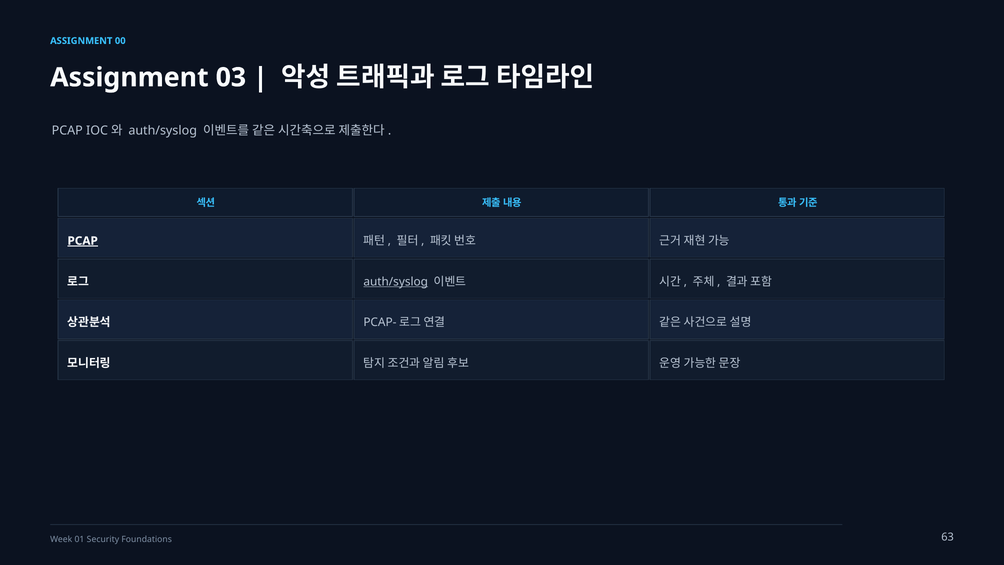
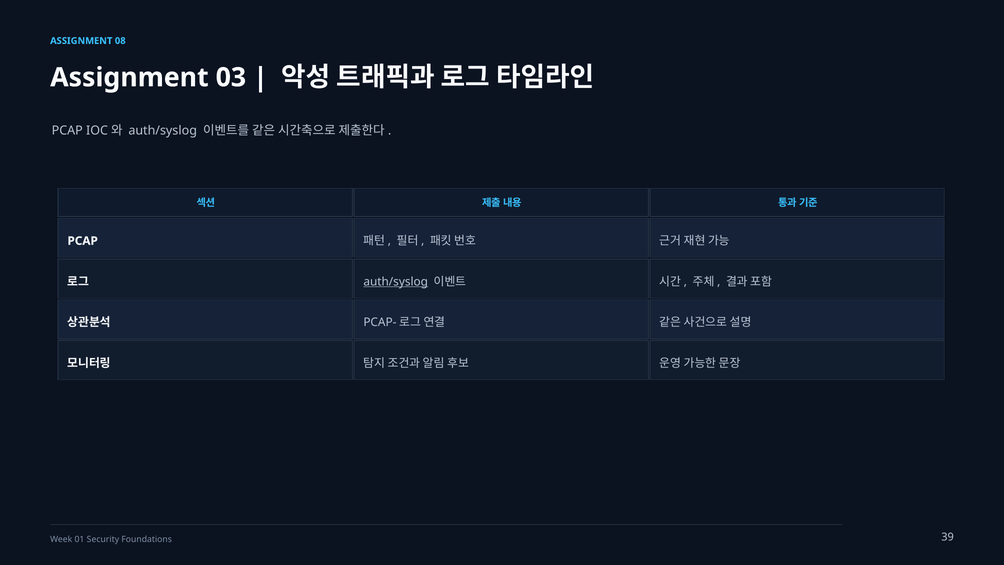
00: 00 -> 08
PCAP at (83, 241) underline: present -> none
63: 63 -> 39
